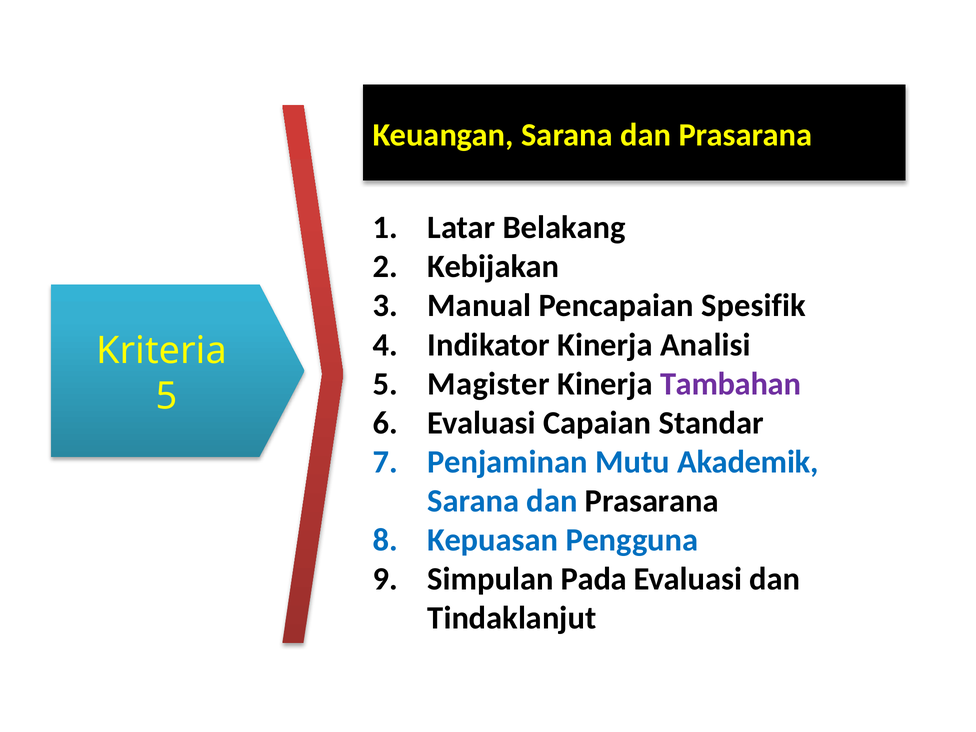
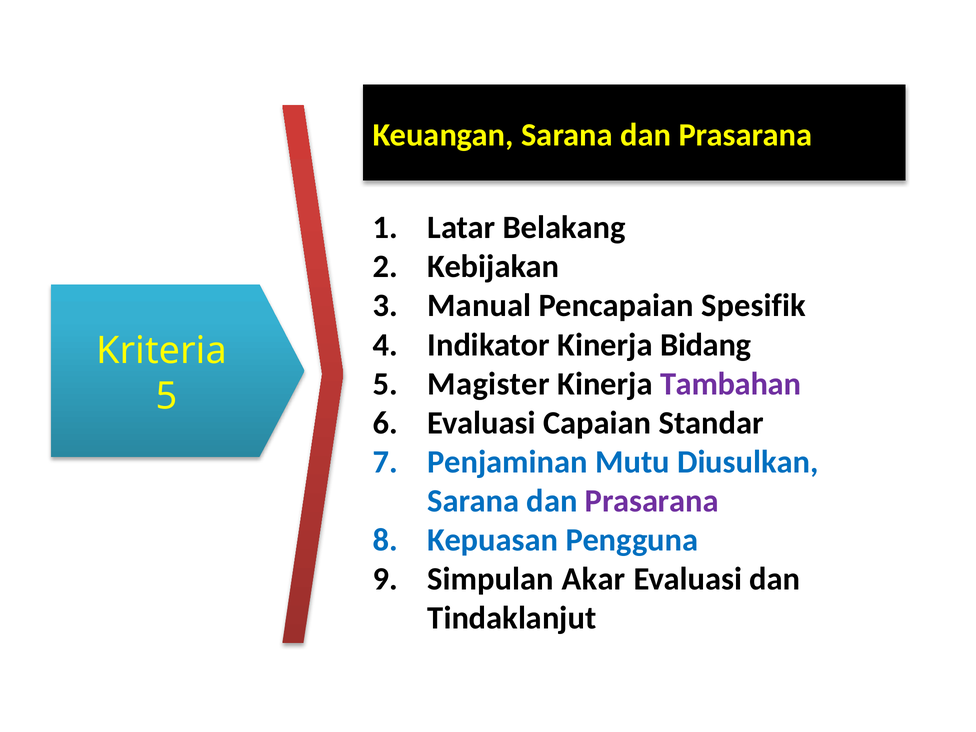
Analisi: Analisi -> Bidang
Akademik: Akademik -> Diusulkan
Prasarana at (652, 501) colour: black -> purple
Pada: Pada -> Akar
